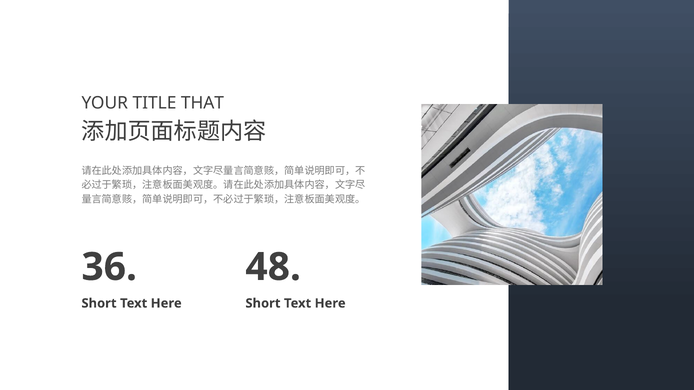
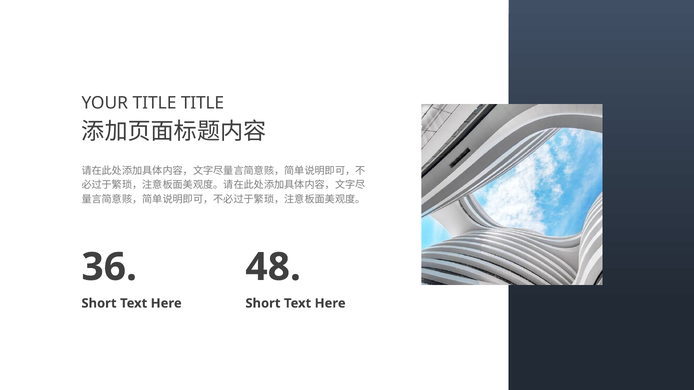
TITLE THAT: THAT -> TITLE
